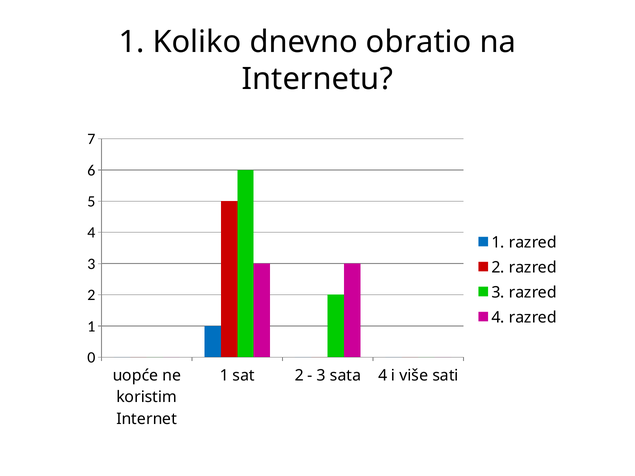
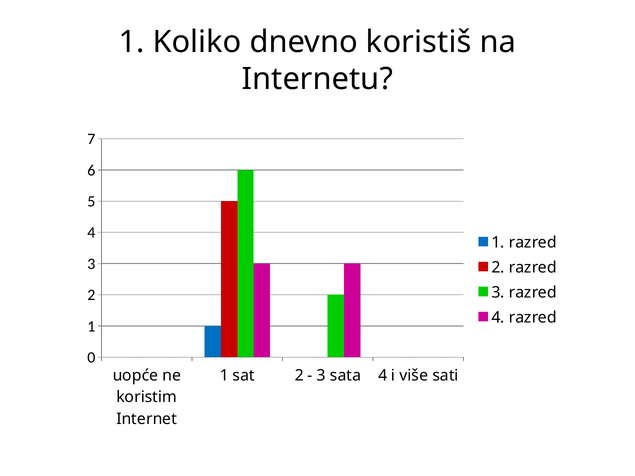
obratio: obratio -> koristiš
